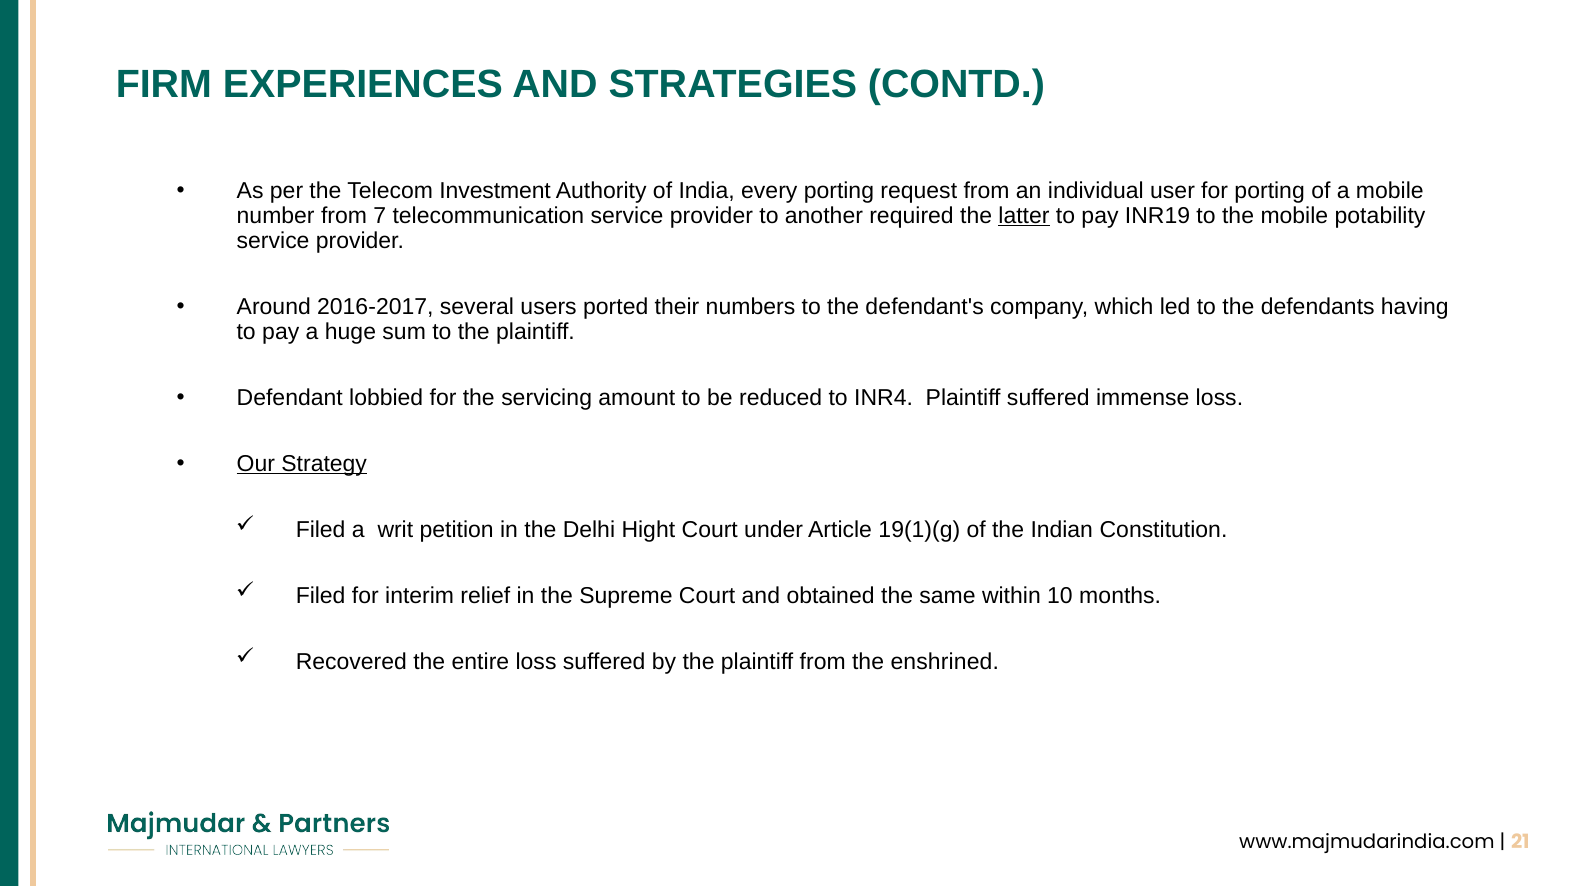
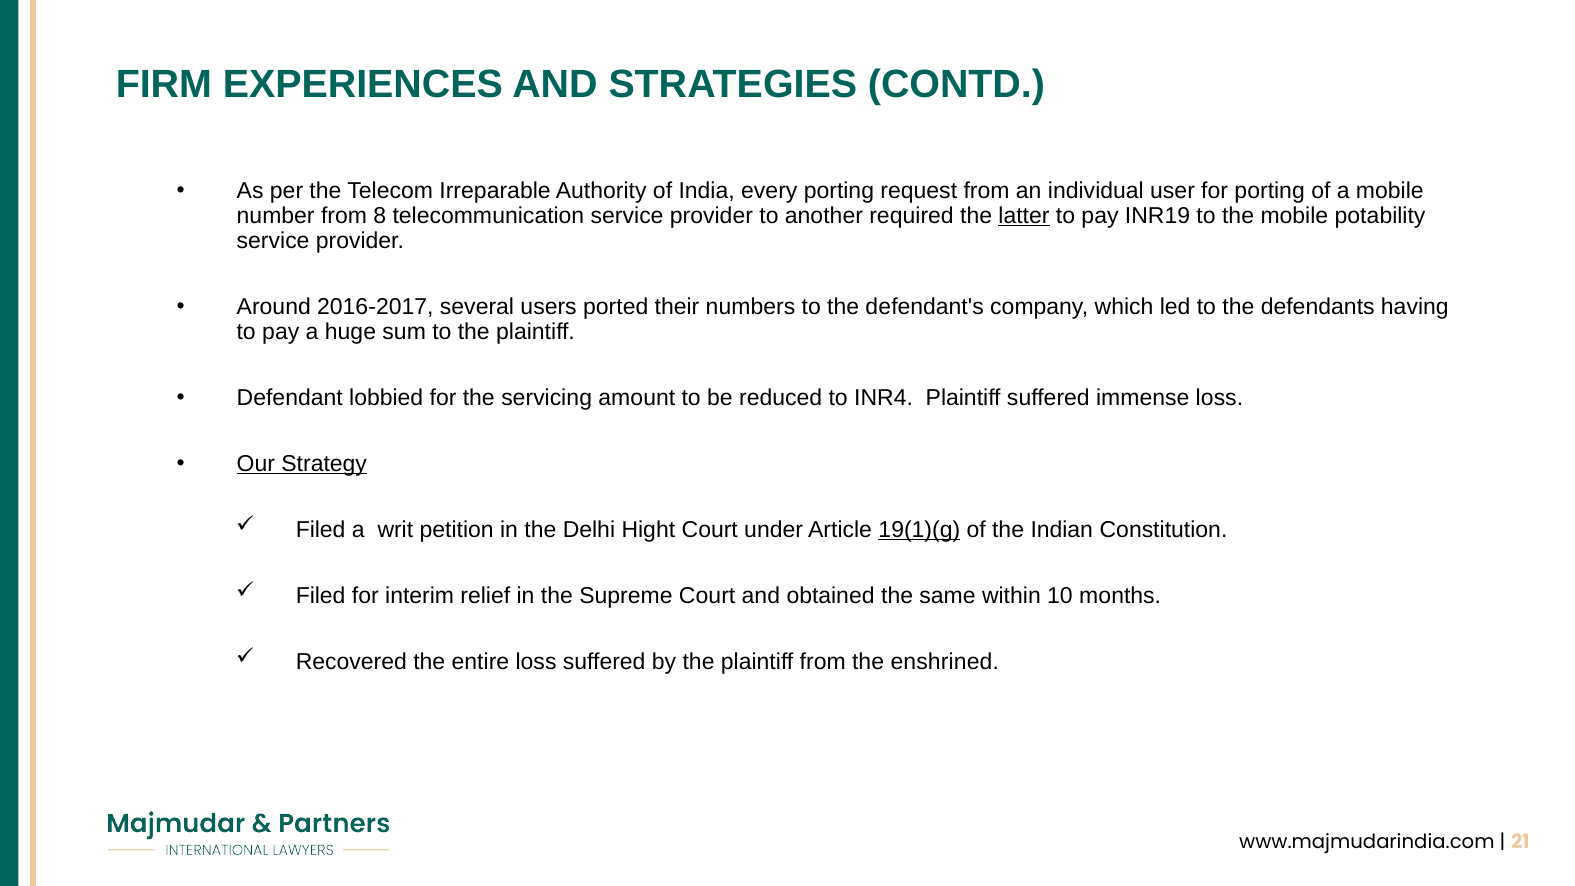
Investment: Investment -> Irreparable
7: 7 -> 8
19(1)(g underline: none -> present
